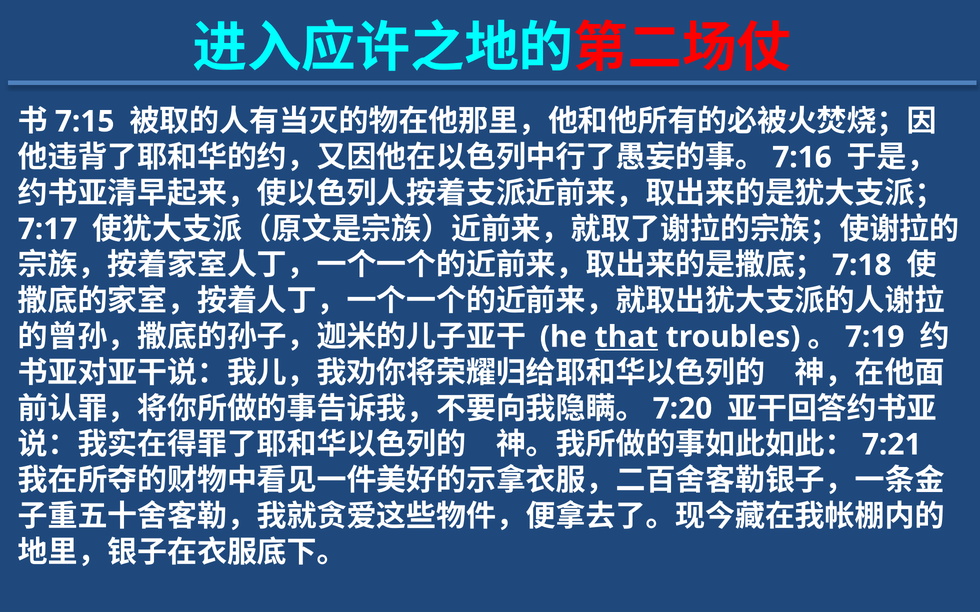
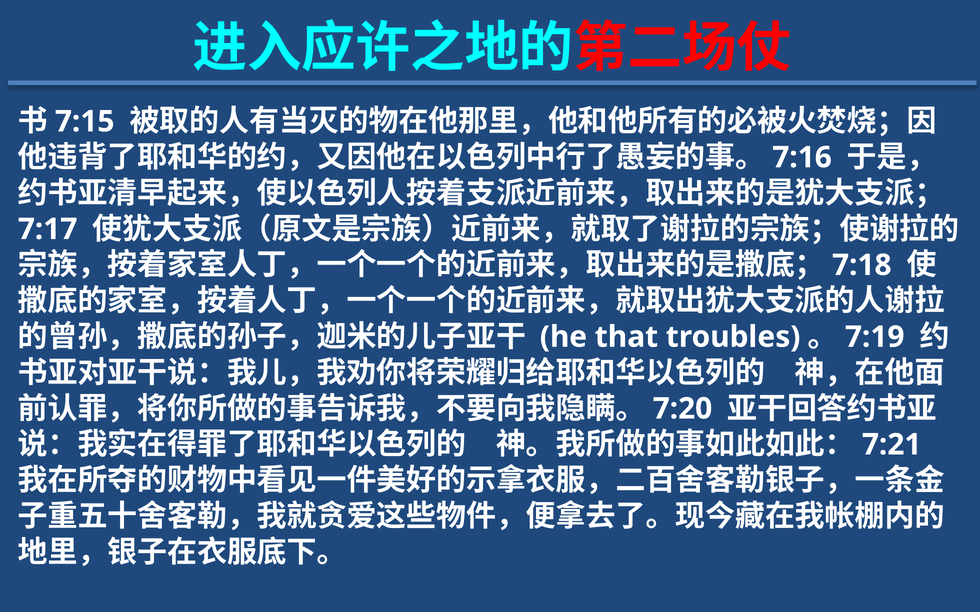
that underline: present -> none
